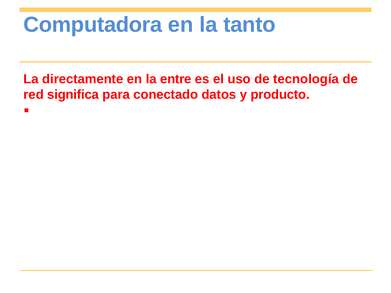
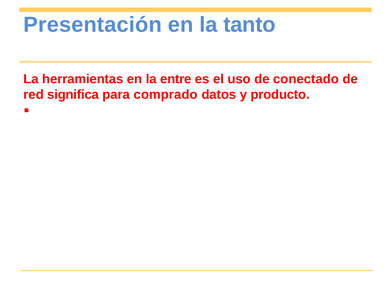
Computadora: Computadora -> Presentación
directamente: directamente -> herramientas
tecnología: tecnología -> conectado
conectado: conectado -> comprado
